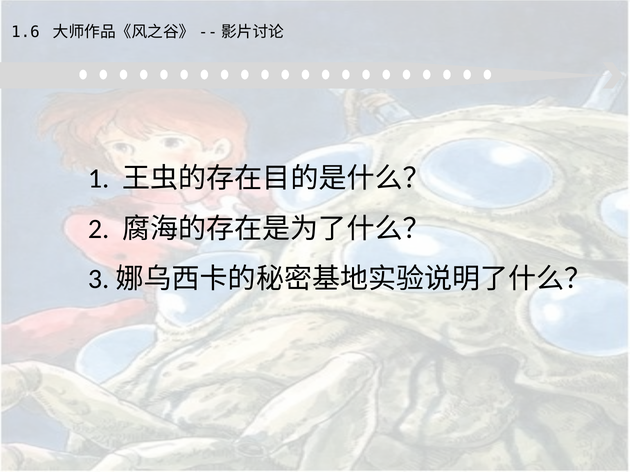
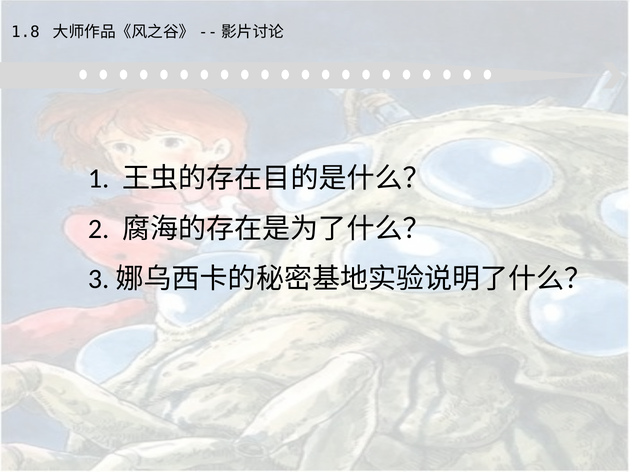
1.6: 1.6 -> 1.8
